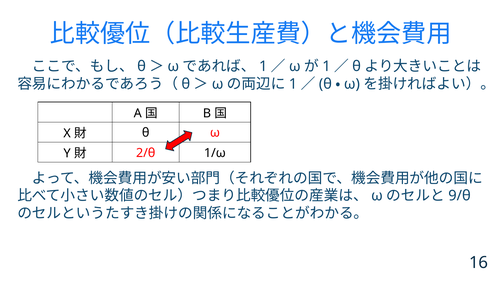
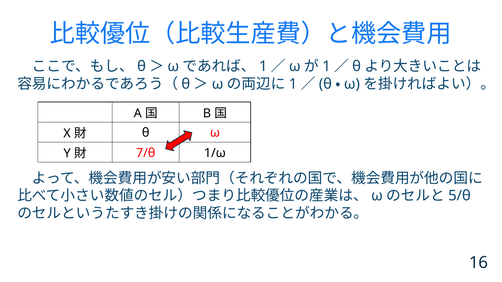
2/θ: 2/θ -> 7/θ
9/θ: 9/θ -> 5/θ
